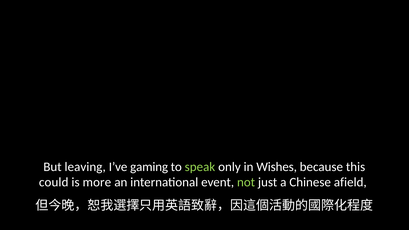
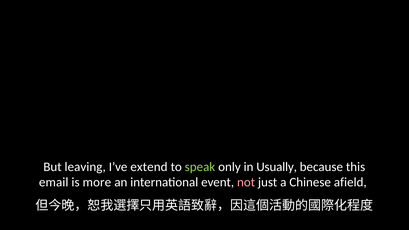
gaming: gaming -> extend
Wishes: Wishes -> Usually
could: could -> email
not colour: light green -> pink
